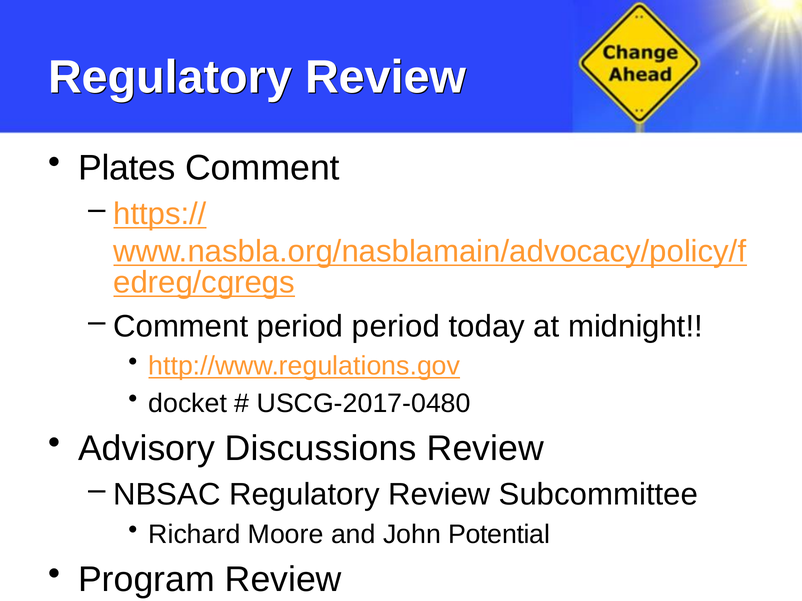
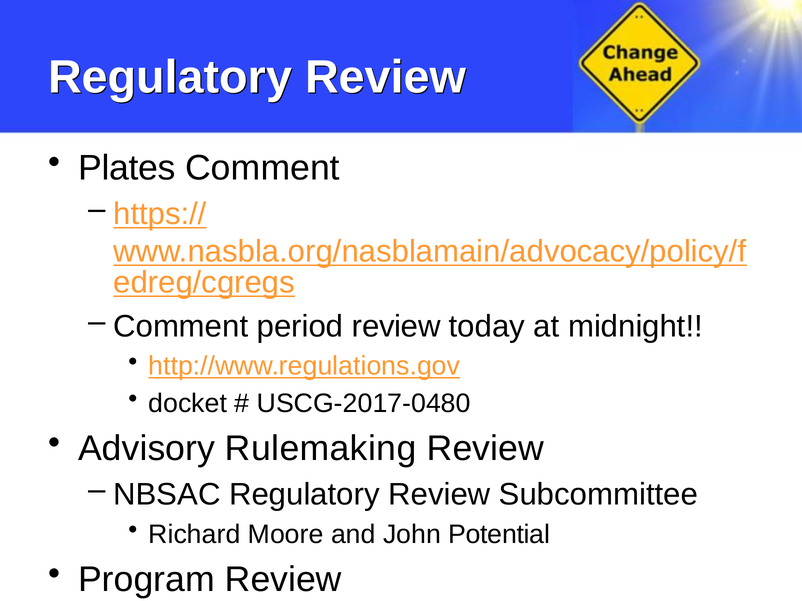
period period: period -> review
Discussions: Discussions -> Rulemaking
